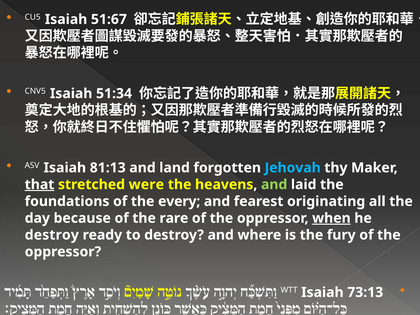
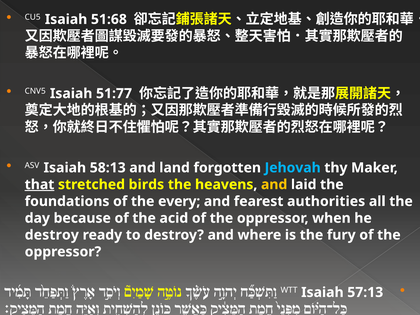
51:67: 51:67 -> 51:68
51:34: 51:34 -> 51:77
81:13: 81:13 -> 58:13
were: were -> birds
and at (274, 185) colour: light green -> yellow
originating: originating -> authorities
rare: rare -> acid
when underline: present -> none
73:13: 73:13 -> 57:13
